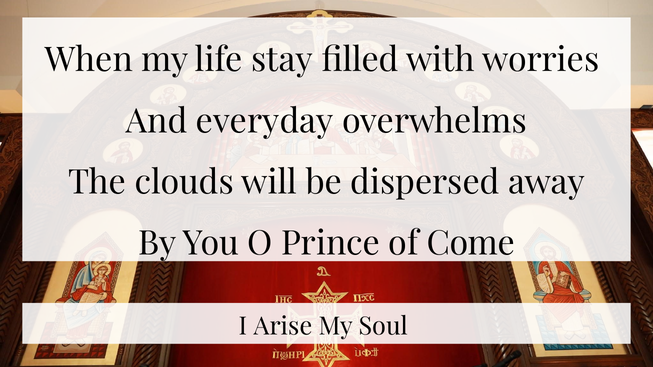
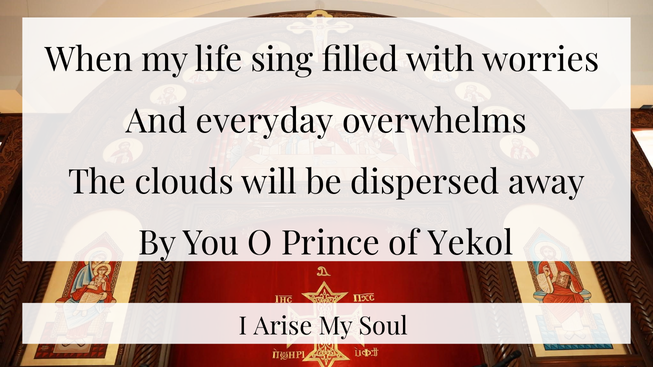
stay: stay -> sing
Come: Come -> Yekol
